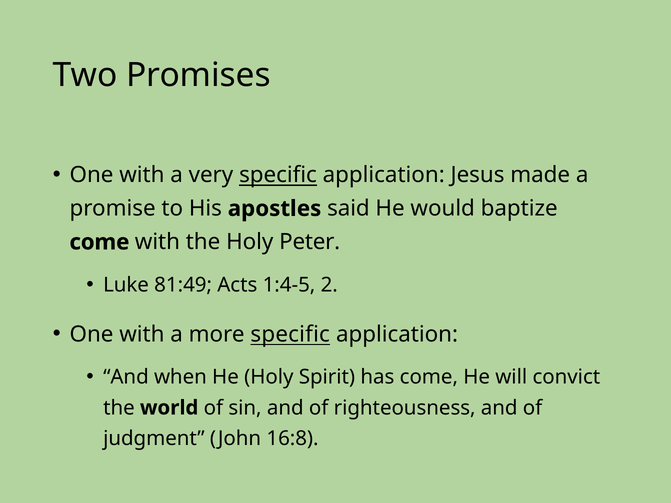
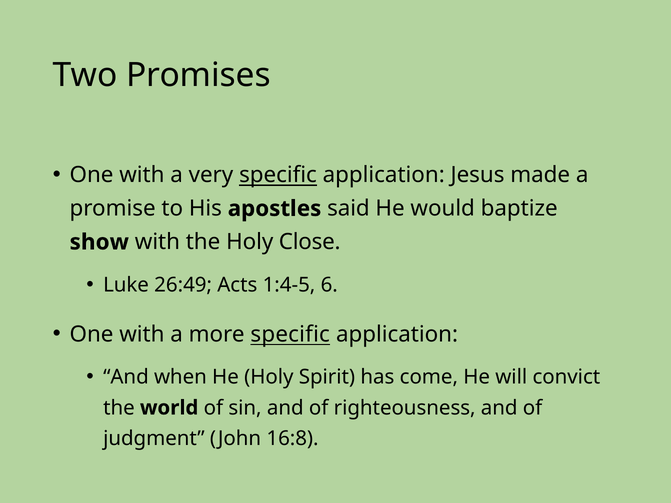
come at (99, 242): come -> show
Peter: Peter -> Close
81:49: 81:49 -> 26:49
2: 2 -> 6
